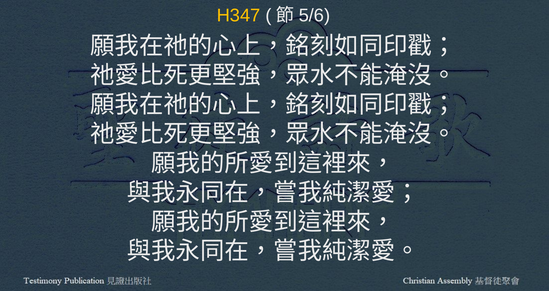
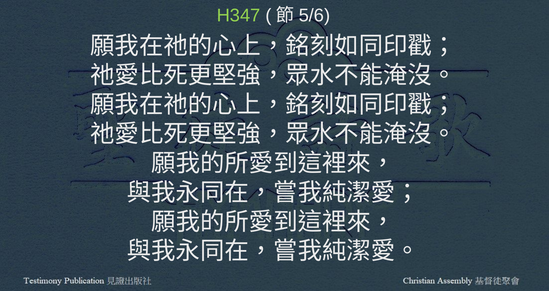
H347 colour: yellow -> light green
